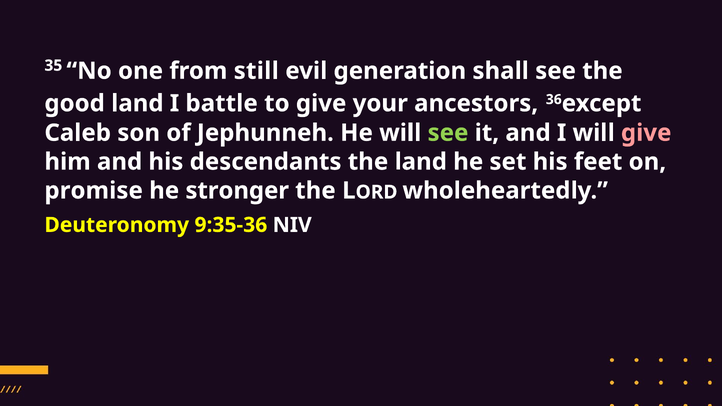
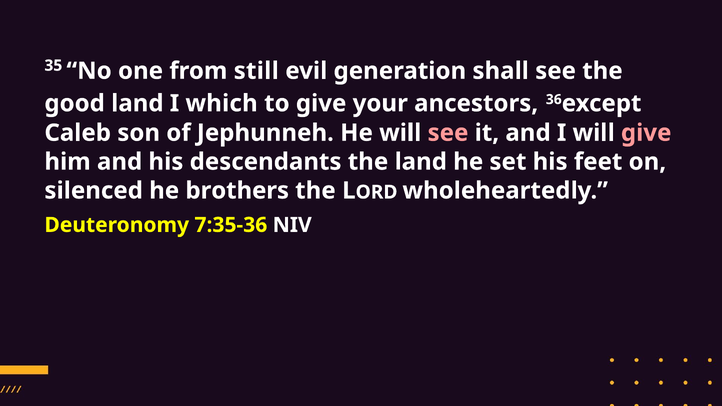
battle: battle -> which
see at (448, 133) colour: light green -> pink
promise: promise -> silenced
stronger: stronger -> brothers
9:35-36: 9:35-36 -> 7:35-36
